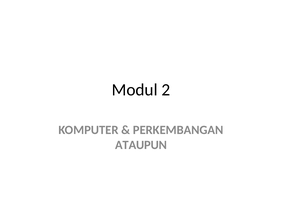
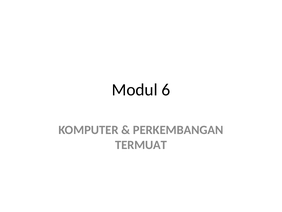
2: 2 -> 6
ATAUPUN: ATAUPUN -> TERMUAT
